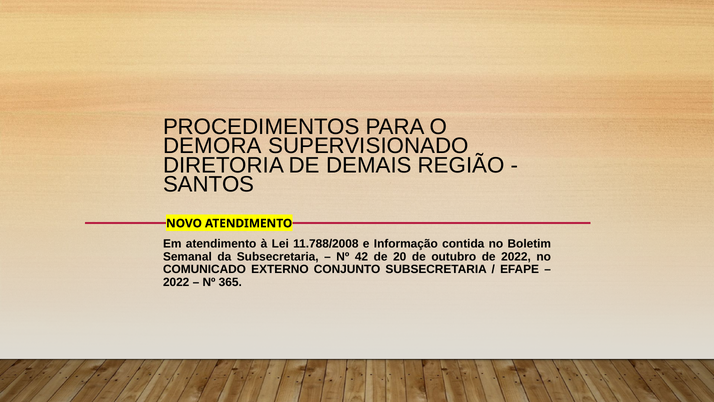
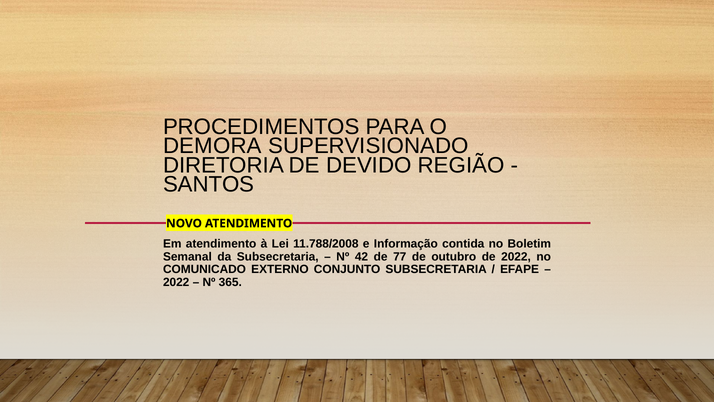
DEMAIS: DEMAIS -> DEVIDO
20: 20 -> 77
